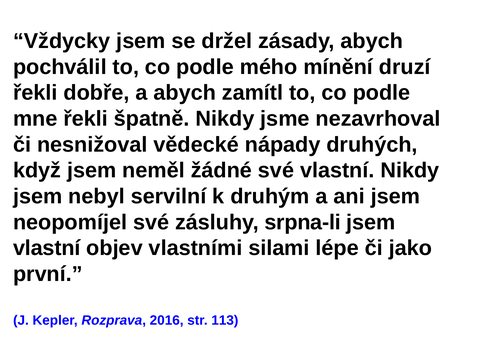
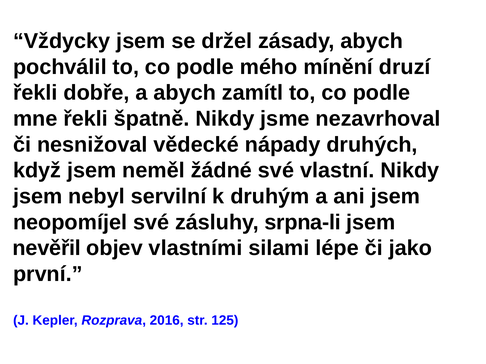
vlastní at (47, 249): vlastní -> nevěřil
113: 113 -> 125
